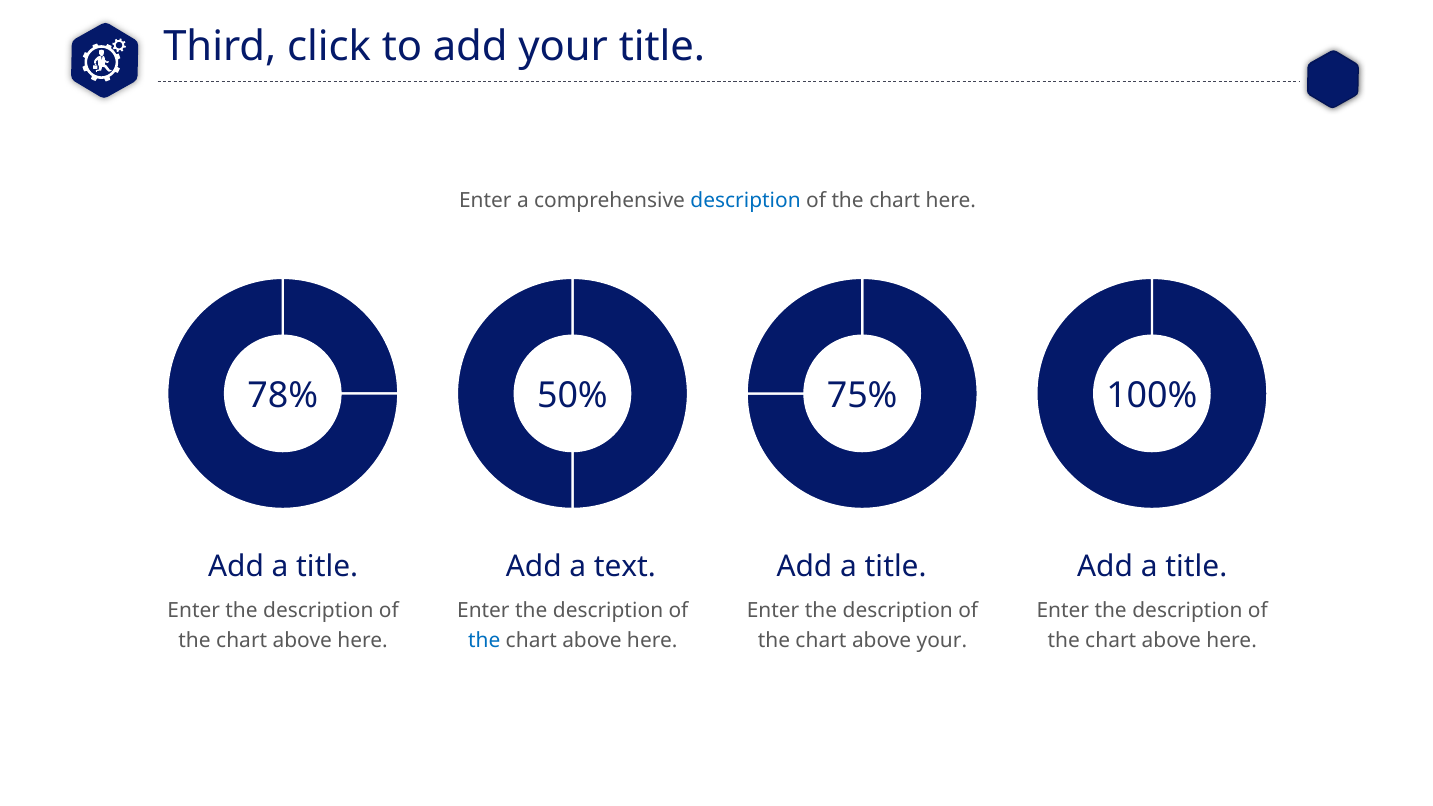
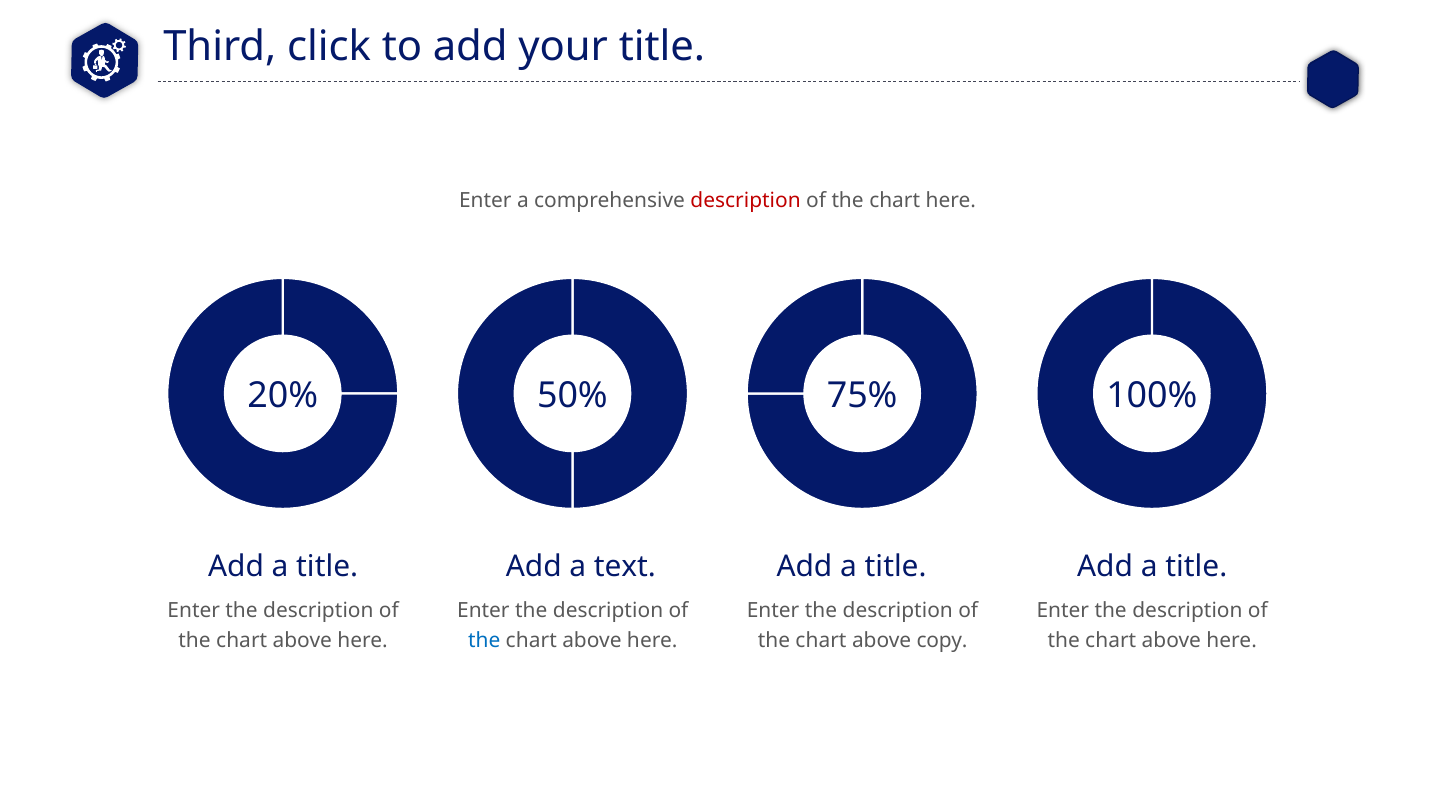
description at (746, 201) colour: blue -> red
78%: 78% -> 20%
above your: your -> copy
